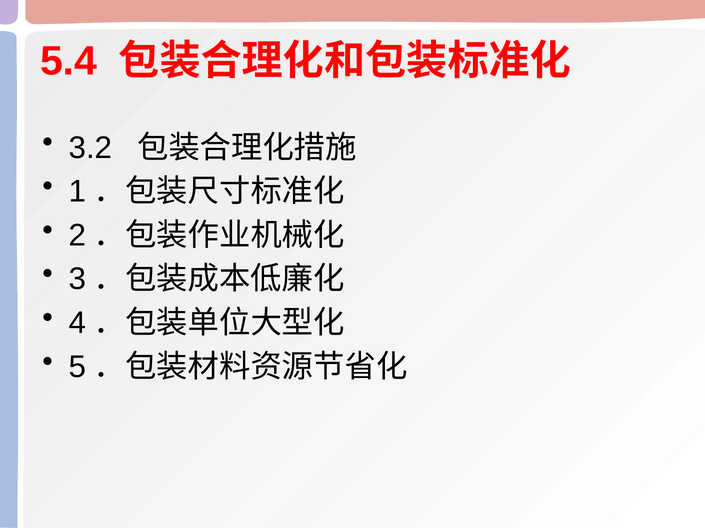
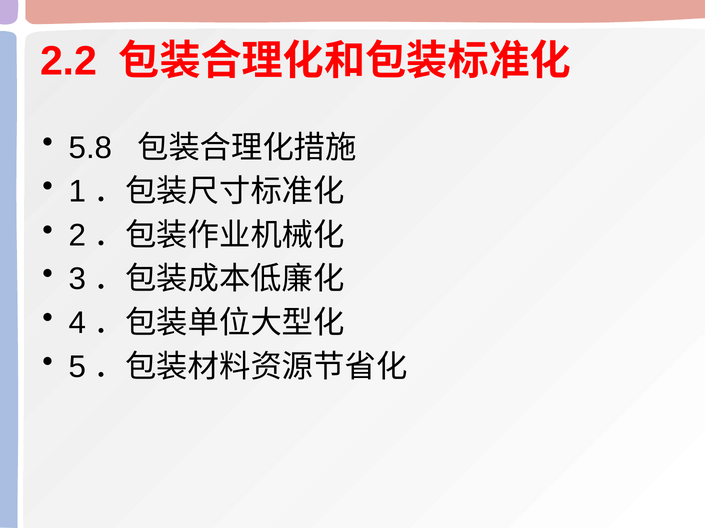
5.4: 5.4 -> 2.2
3.2: 3.2 -> 5.8
